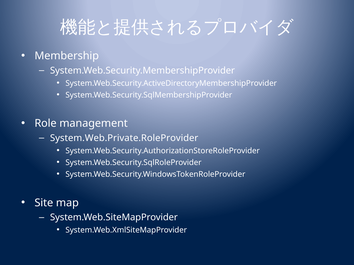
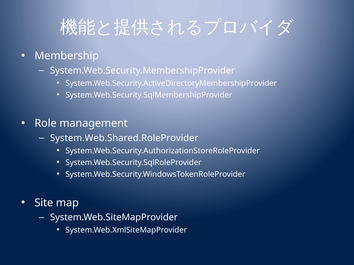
System.Web.Private.RoleProvider: System.Web.Private.RoleProvider -> System.Web.Shared.RoleProvider
